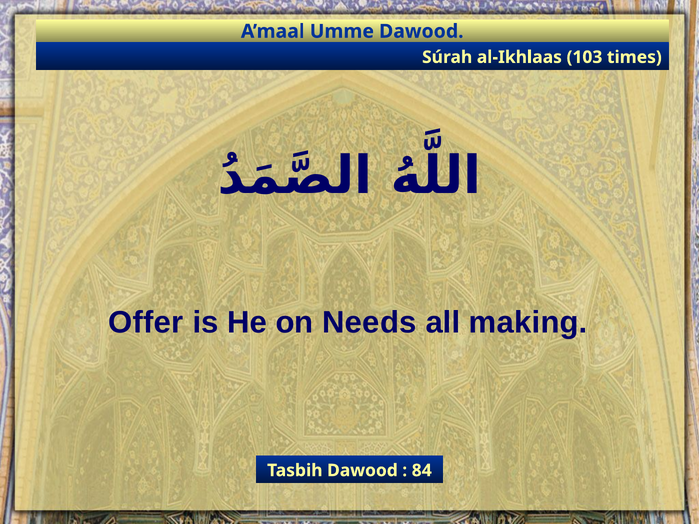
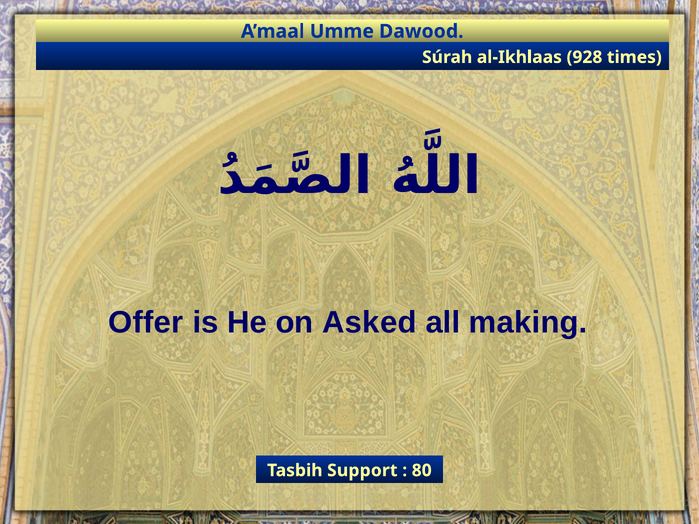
103: 103 -> 928
Needs: Needs -> Asked
Tasbih Dawood: Dawood -> Support
84: 84 -> 80
